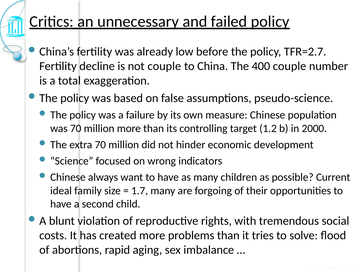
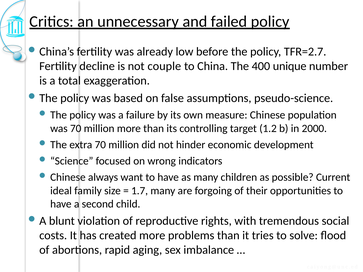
400 couple: couple -> unique
